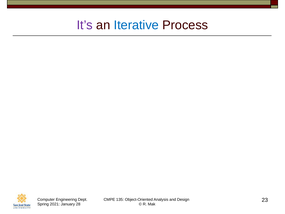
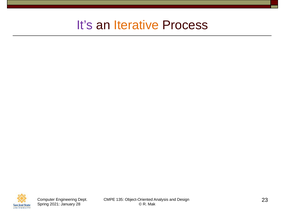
Iterative at (136, 25) colour: blue -> orange
